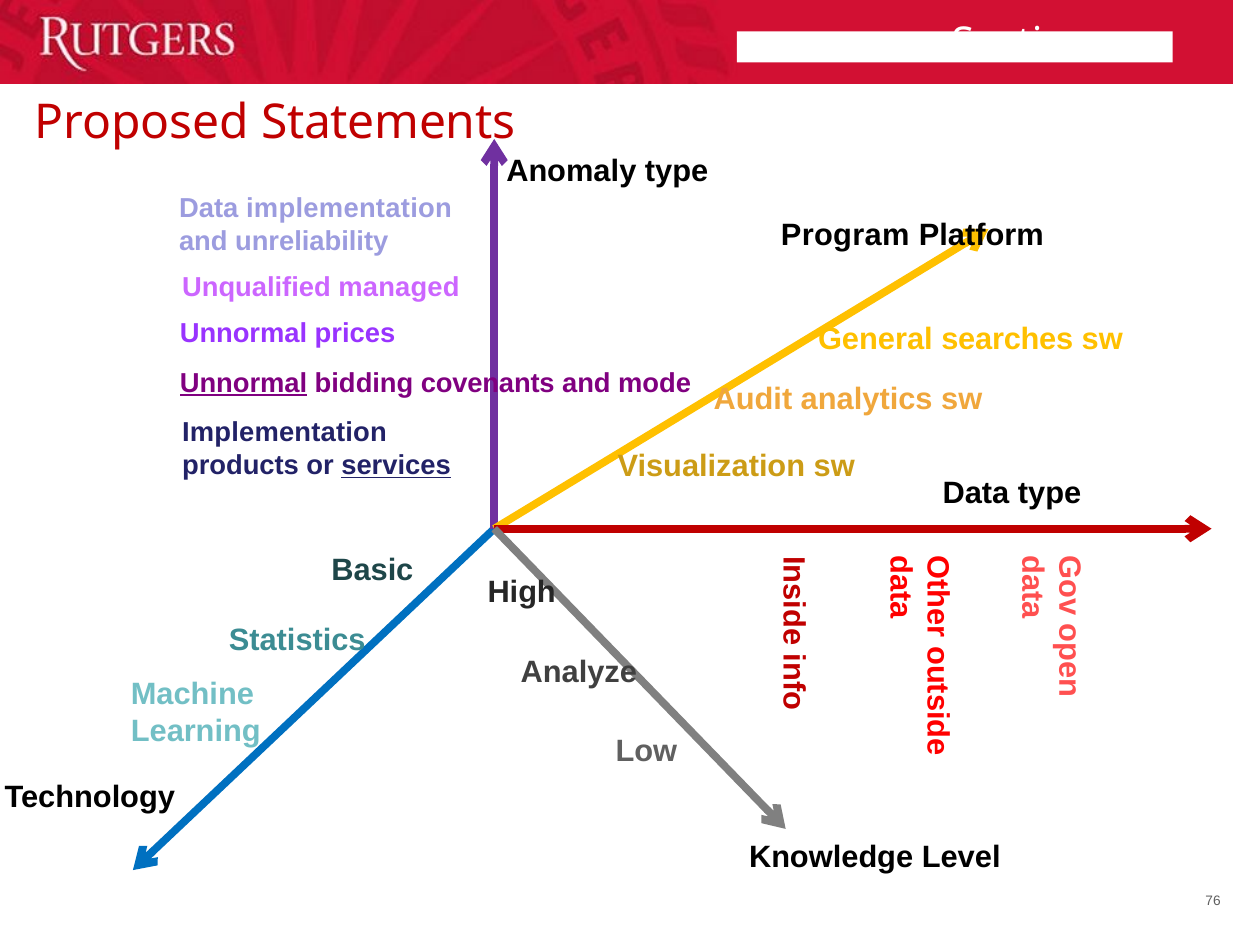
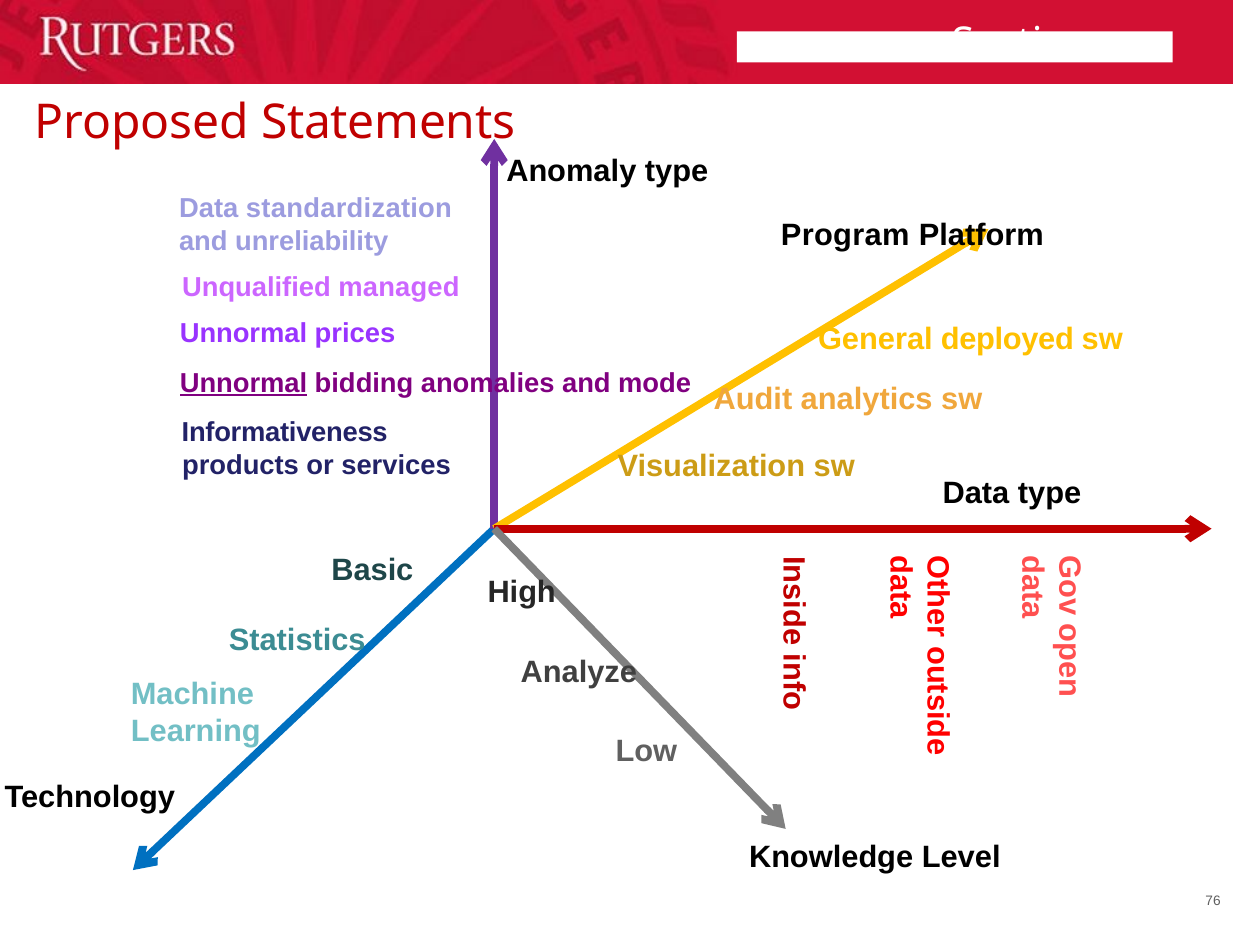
Data implementation: implementation -> standardization
searches: searches -> deployed
covenants: covenants -> anomalies
Implementation at (284, 433): Implementation -> Informativeness
services underline: present -> none
